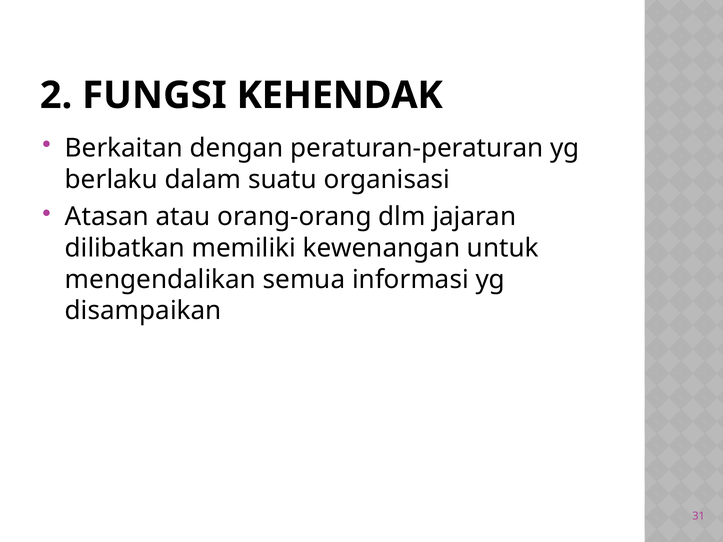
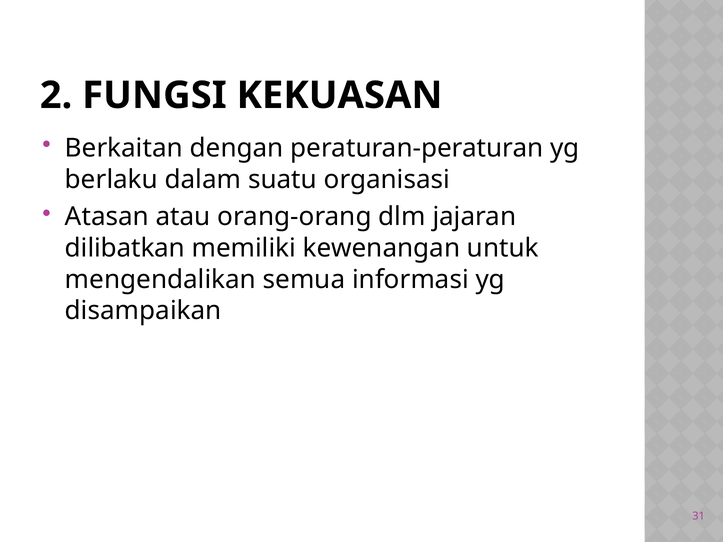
KEHENDAK: KEHENDAK -> KEKUASAN
